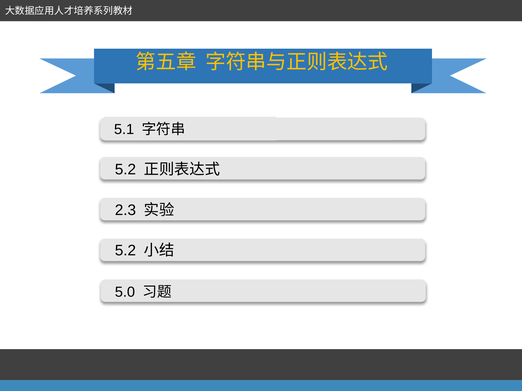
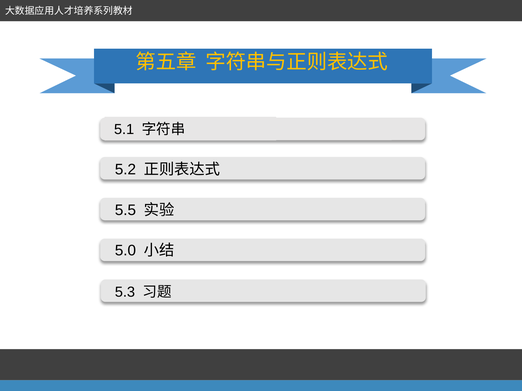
2.3: 2.3 -> 5.5
5.2 at (125, 251): 5.2 -> 5.0
5.0: 5.0 -> 5.3
